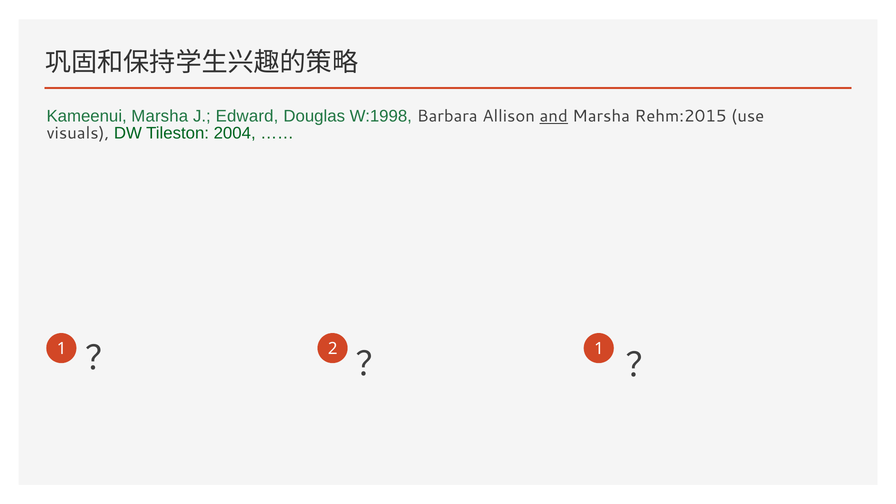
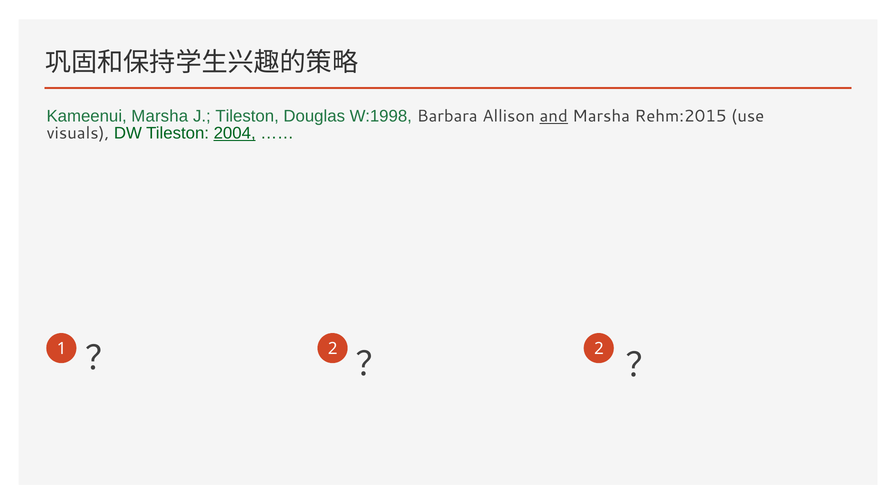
J Edward: Edward -> Tileston
2004 underline: none -> present
1 at (599, 349): 1 -> 2
